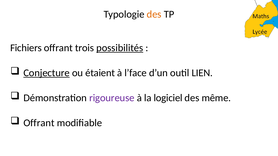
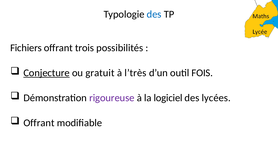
des at (154, 14) colour: orange -> blue
possibilités underline: present -> none
étaient: étaient -> gratuit
l’face: l’face -> l’très
LIEN: LIEN -> FOIS
même: même -> lycées
